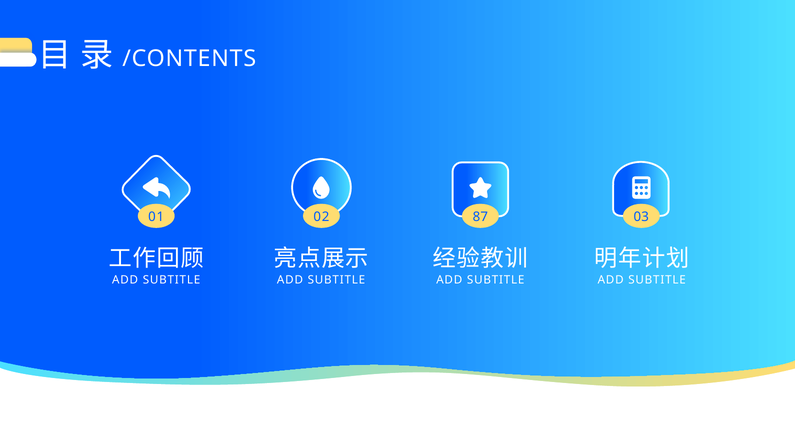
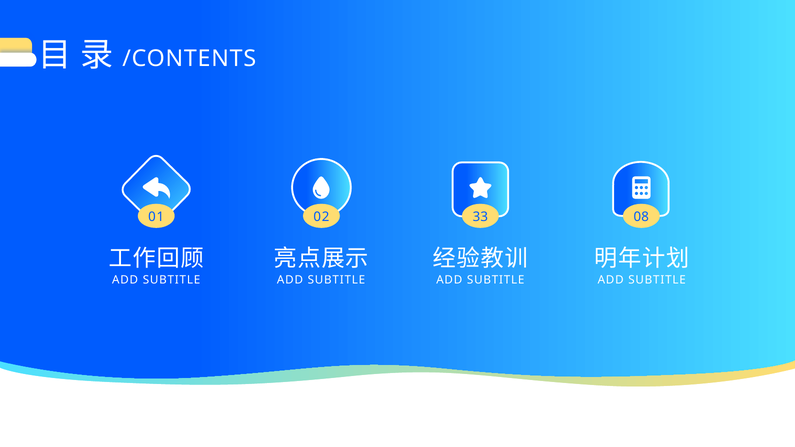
87: 87 -> 33
03: 03 -> 08
